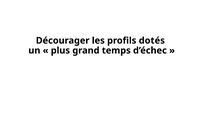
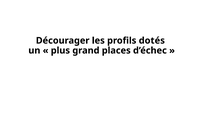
temps: temps -> places
